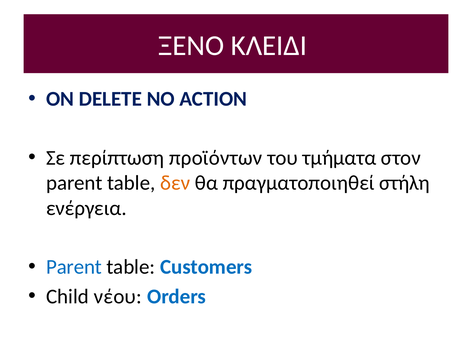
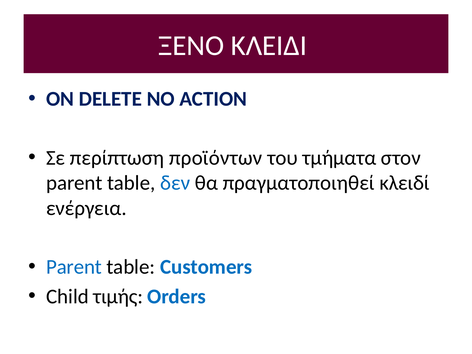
δεν colour: orange -> blue
στήλη: στήλη -> κλειδί
νέου: νέου -> τιμής
